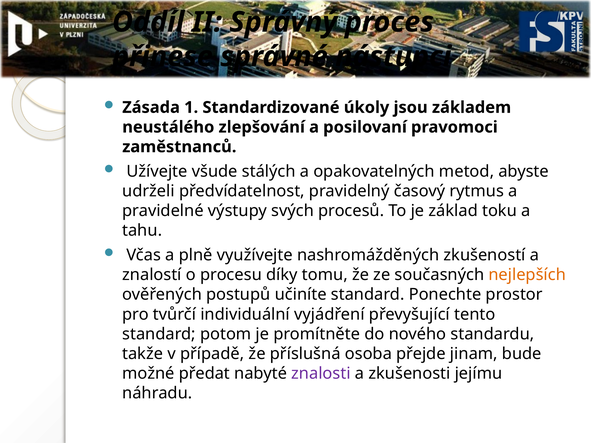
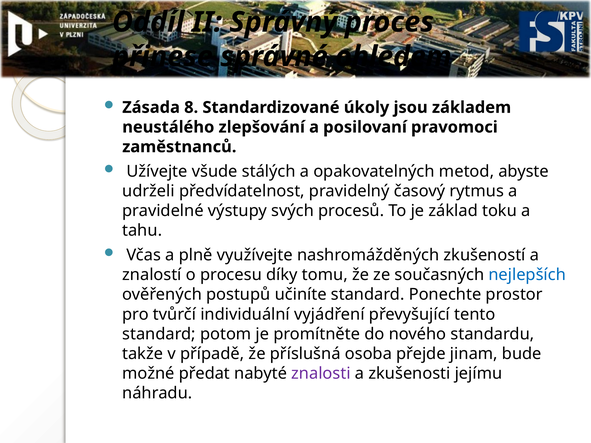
nástupci: nástupci -> ohledem
1: 1 -> 8
nejlepších colour: orange -> blue
